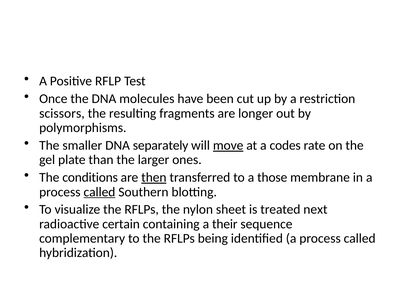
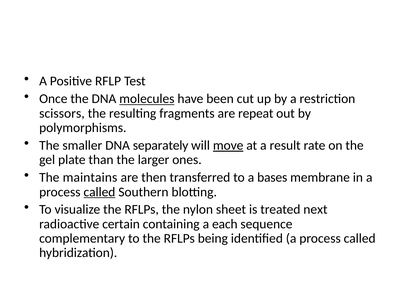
molecules underline: none -> present
longer: longer -> repeat
codes: codes -> result
conditions: conditions -> maintains
then underline: present -> none
those: those -> bases
their: their -> each
